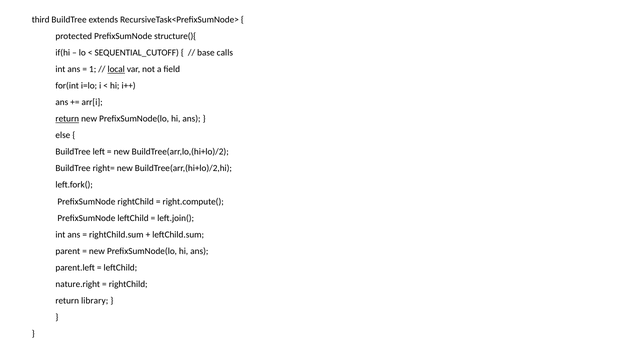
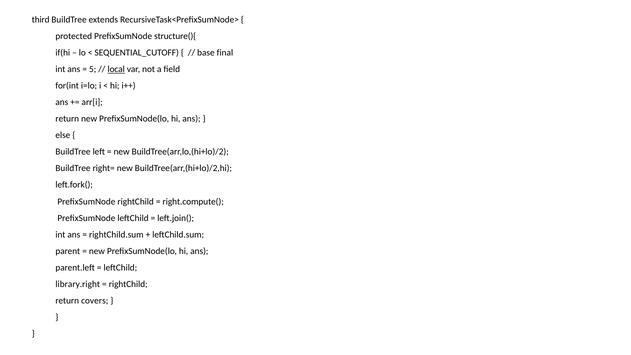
calls: calls -> final
1: 1 -> 5
return at (67, 119) underline: present -> none
nature.right: nature.right -> library.right
library: library -> covers
